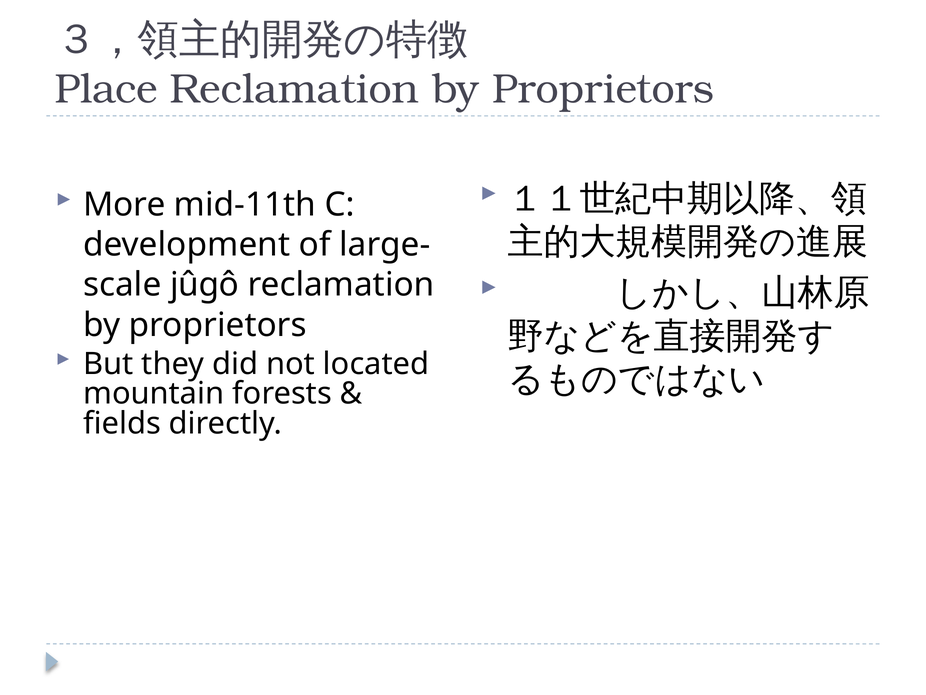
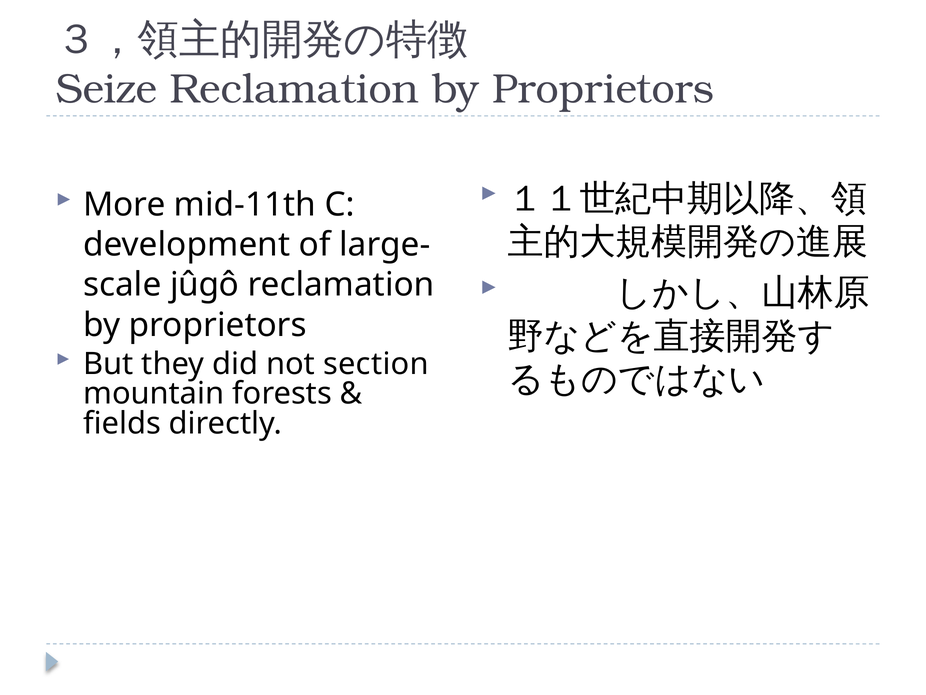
Place: Place -> Seize
located: located -> section
